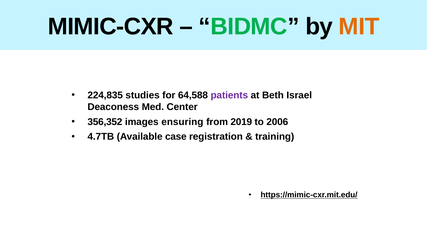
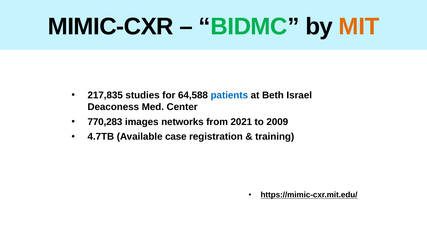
224,835: 224,835 -> 217,835
patients colour: purple -> blue
356,352: 356,352 -> 770,283
ensuring: ensuring -> networks
2019: 2019 -> 2021
2006: 2006 -> 2009
